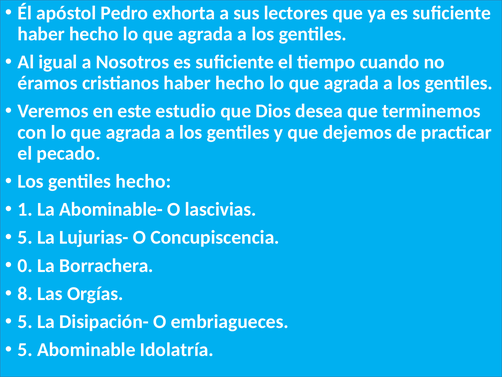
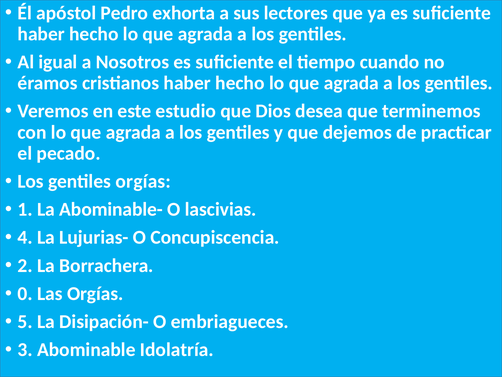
gentiles hecho: hecho -> orgías
5 at (25, 237): 5 -> 4
0: 0 -> 2
8: 8 -> 0
5 at (25, 349): 5 -> 3
